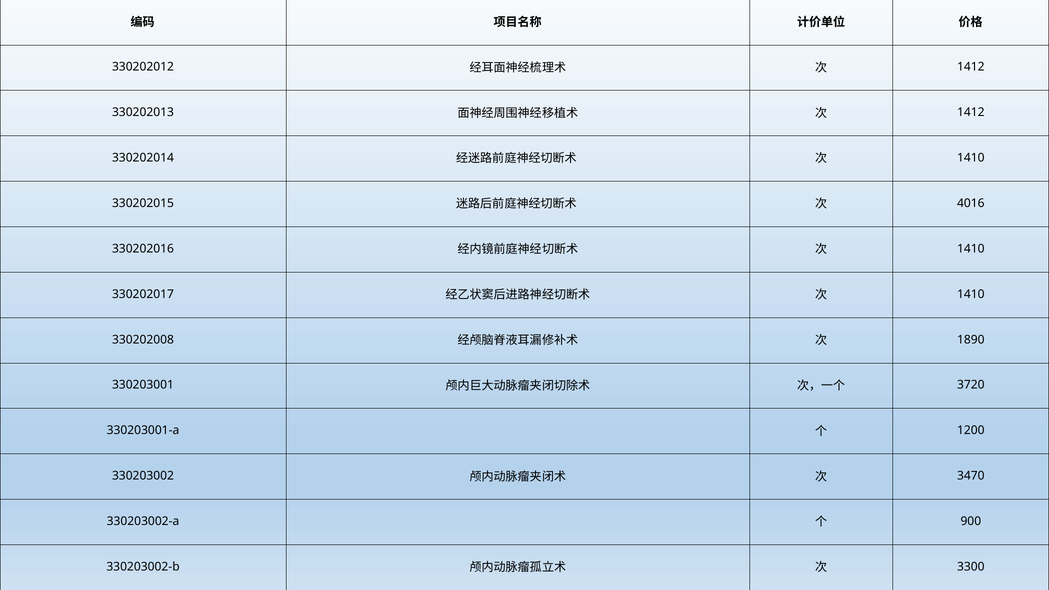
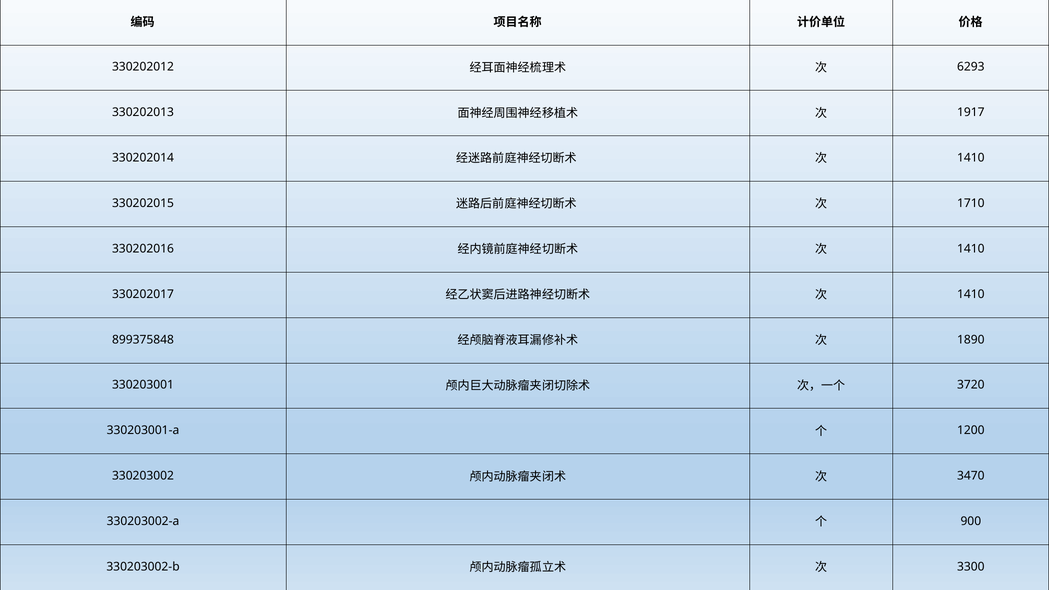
1412 at (971, 67): 1412 -> 6293
1412 at (971, 112): 1412 -> 1917
4016: 4016 -> 1710
330202008: 330202008 -> 899375848
